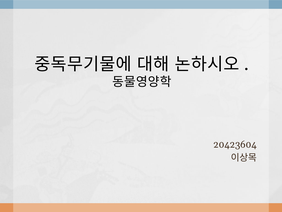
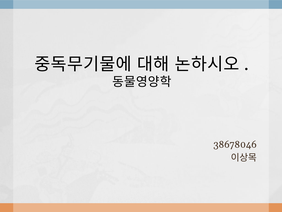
20423604: 20423604 -> 38678046
